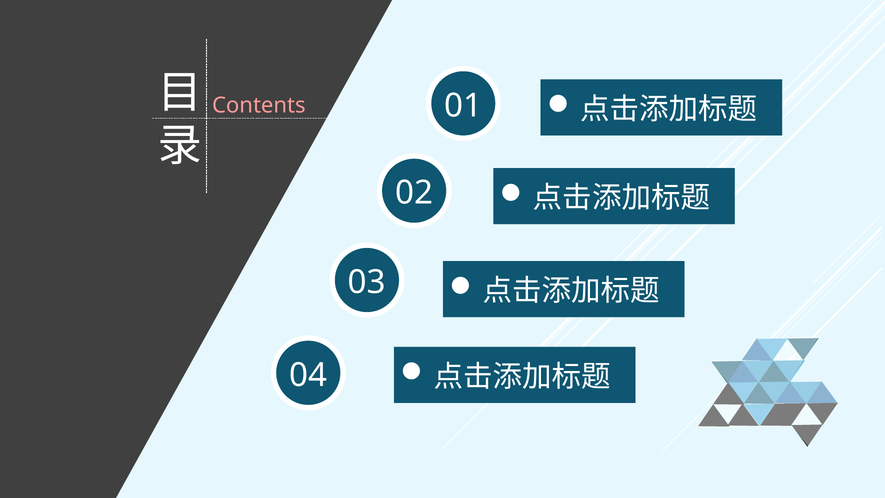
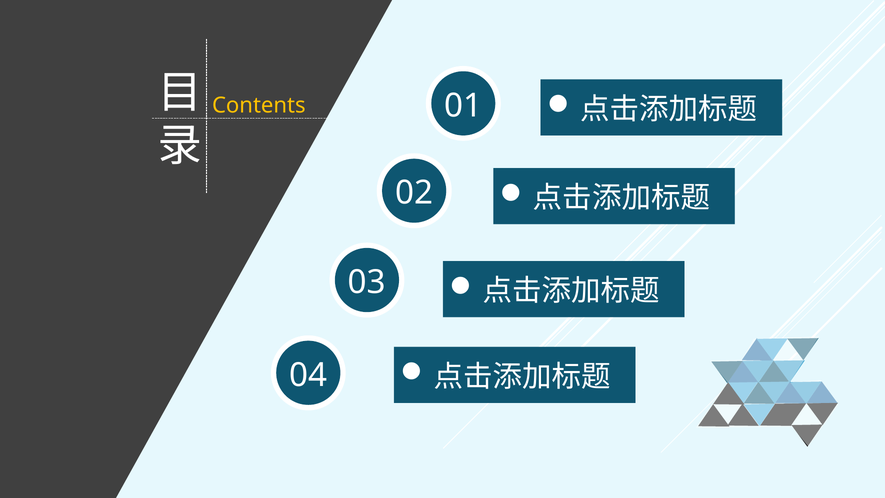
Contents colour: pink -> yellow
